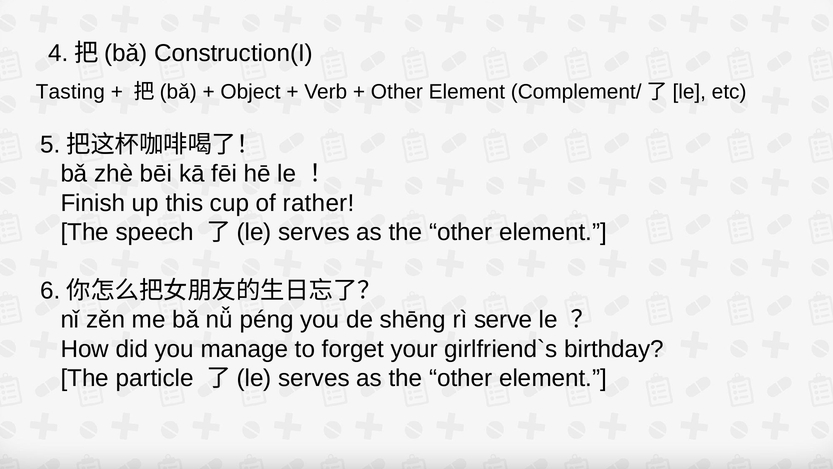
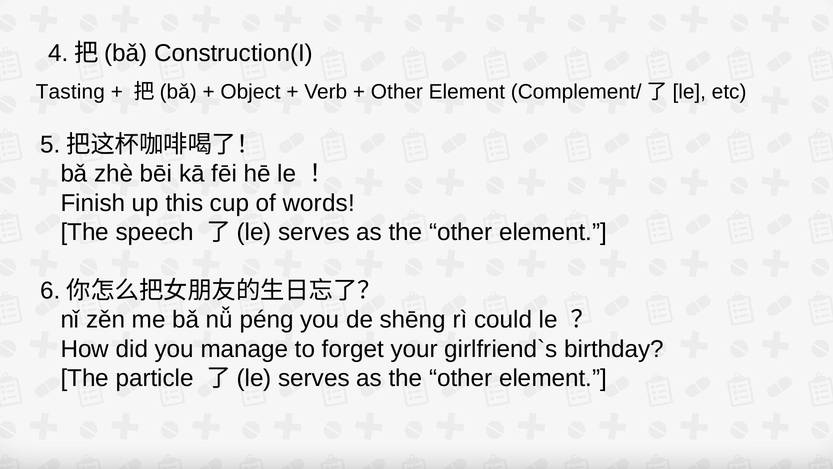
rather: rather -> words
serve: serve -> could
